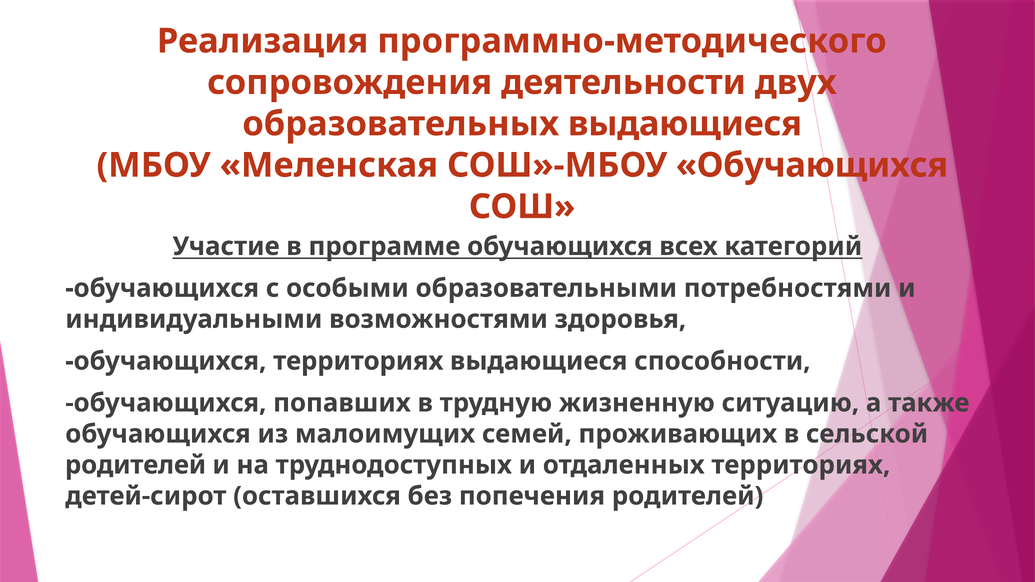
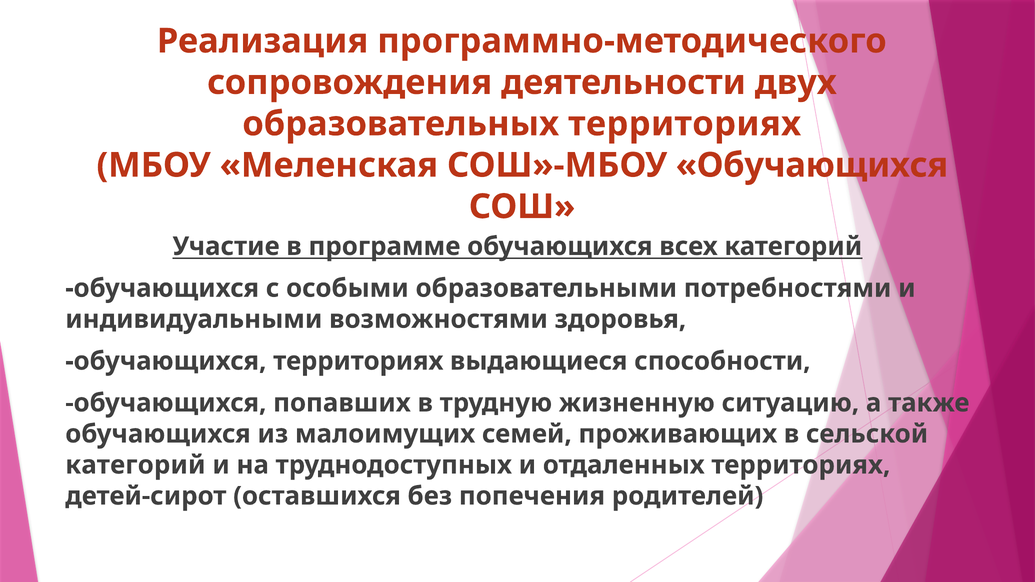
образовательных выдающиеся: выдающиеся -> территориях
родителей at (136, 465): родителей -> категорий
